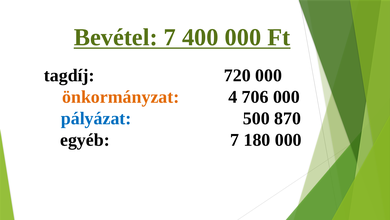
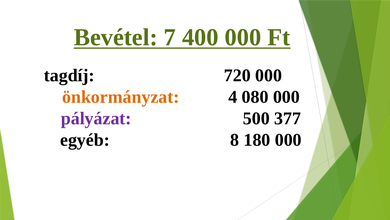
706: 706 -> 080
pályázat colour: blue -> purple
870: 870 -> 377
egyéb 7: 7 -> 8
